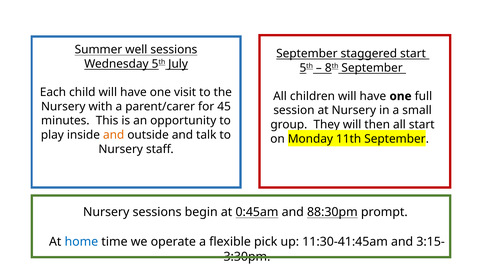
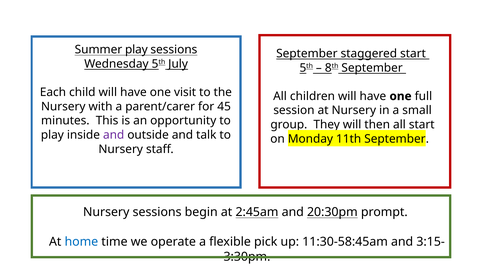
Summer well: well -> play
and at (114, 135) colour: orange -> purple
0:45am: 0:45am -> 2:45am
88:30pm: 88:30pm -> 20:30pm
11:30-41:45am: 11:30-41:45am -> 11:30-58:45am
